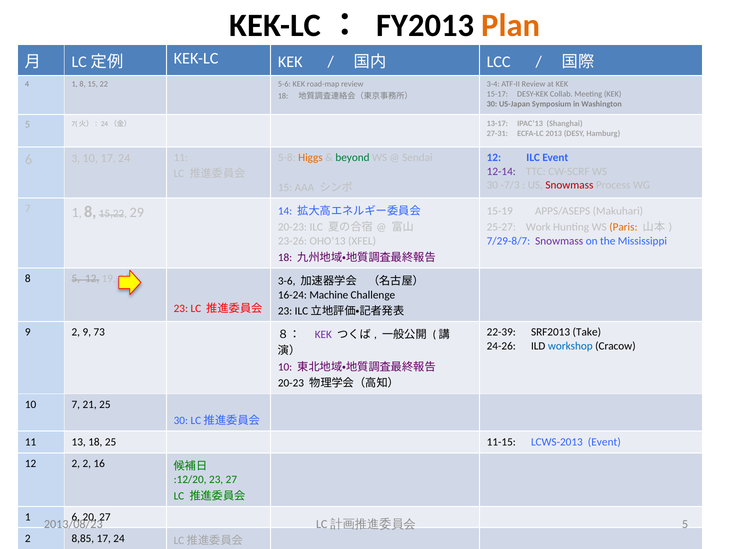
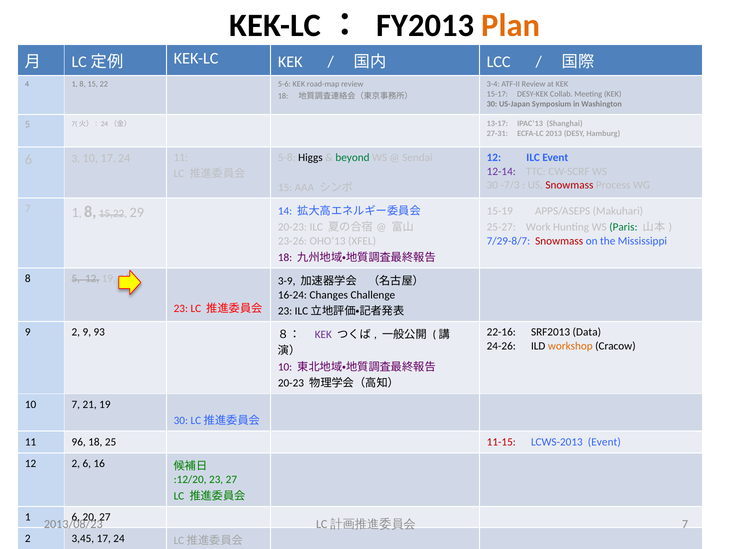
Higgs colour: orange -> black
Paris colour: orange -> green
Snowmass at (559, 241) colour: purple -> red
3-6: 3-6 -> 3-9
Machine: Machine -> Changes
73: 73 -> 93
22-39: 22-39 -> 22-16
Take: Take -> Data
workshop colour: blue -> orange
21 25: 25 -> 19
13: 13 -> 96
11-15 colour: black -> red
2 2: 2 -> 6
5 at (685, 524): 5 -> 7
8,85: 8,85 -> 3,45
